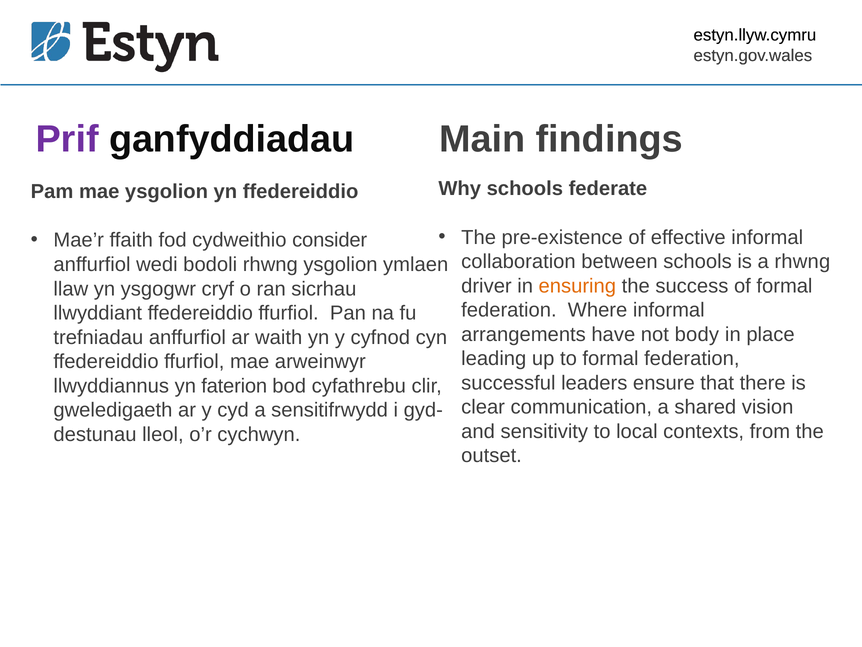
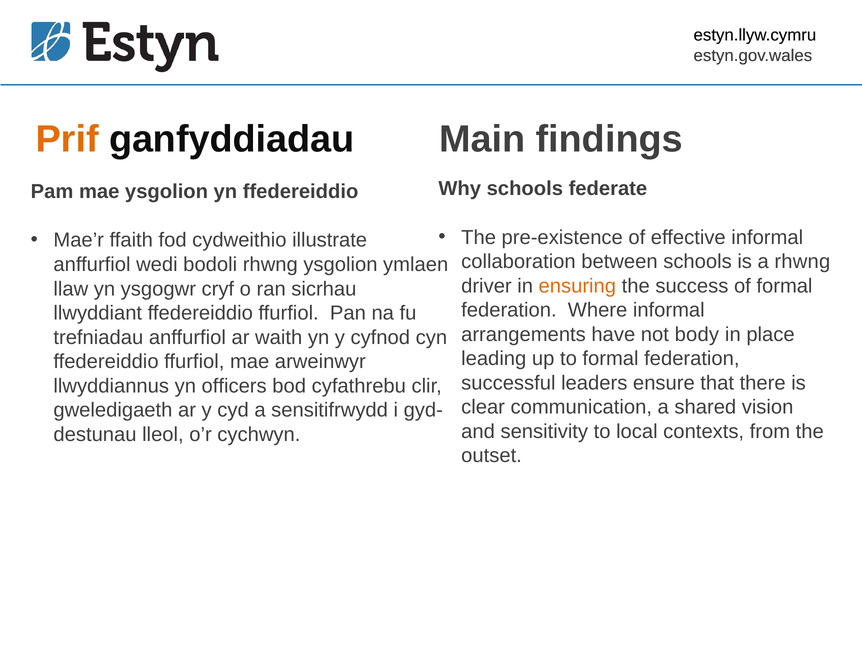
Prif colour: purple -> orange
consider: consider -> illustrate
faterion: faterion -> officers
